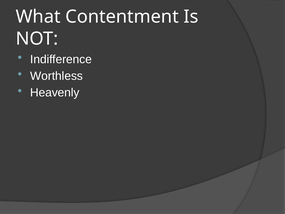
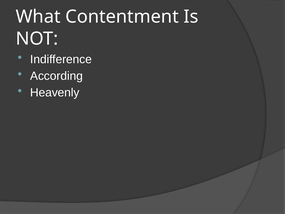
Worthless: Worthless -> According
